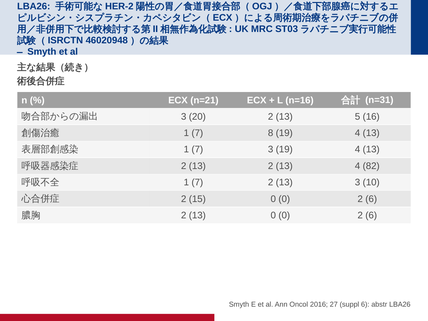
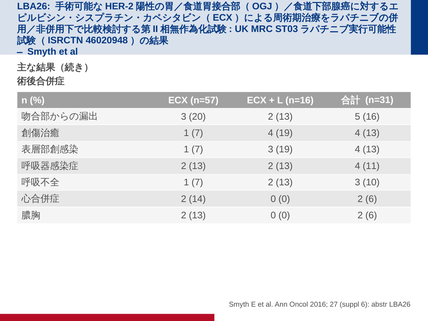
n=21: n=21 -> n=57
7 8: 8 -> 4
82: 82 -> 11
15: 15 -> 14
